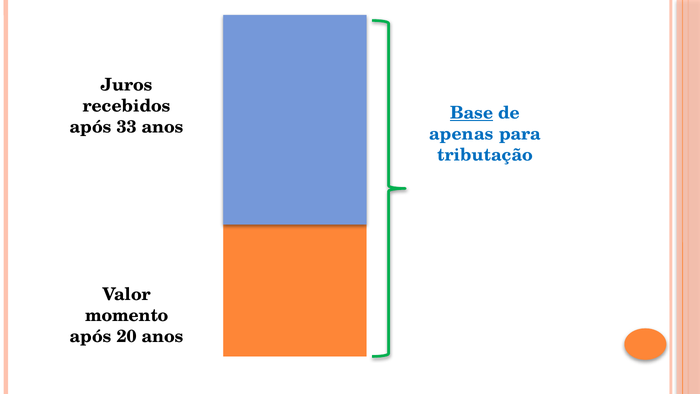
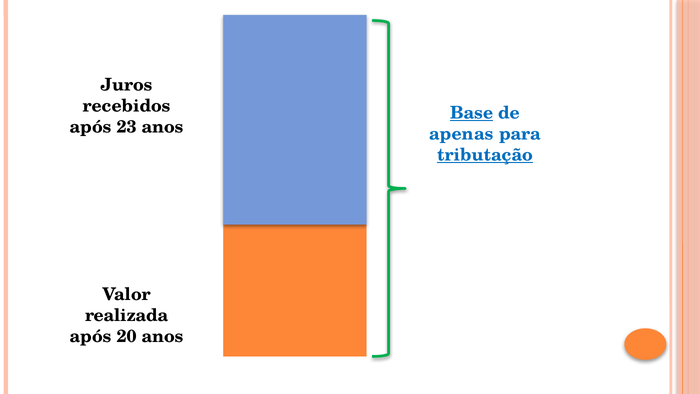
33: 33 -> 23
tributação underline: none -> present
momento: momento -> realizada
